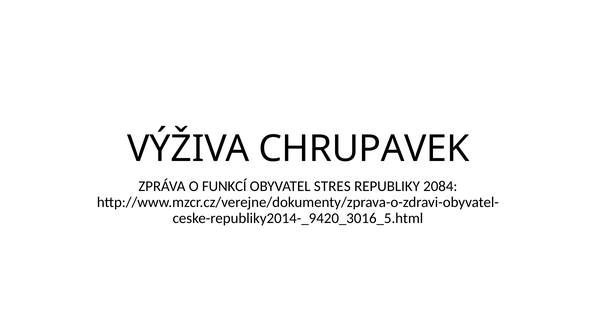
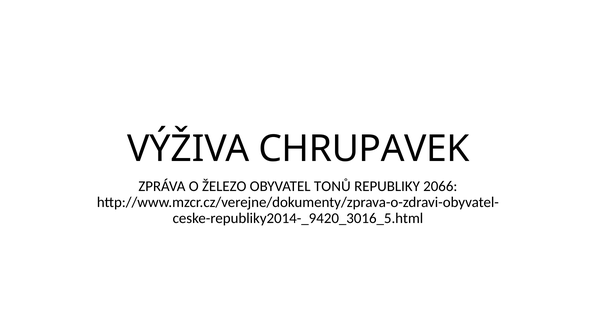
FUNKCÍ: FUNKCÍ -> ŽELEZO
STRES: STRES -> TONŮ
2084: 2084 -> 2066
